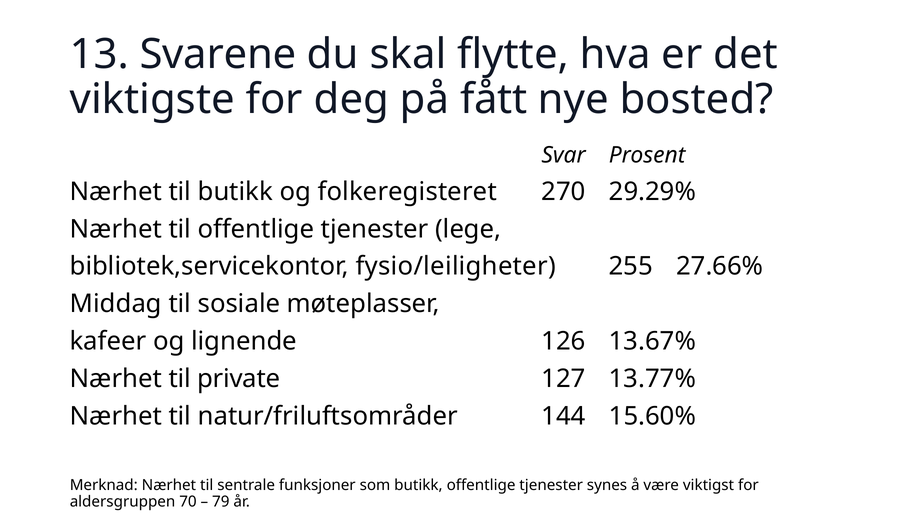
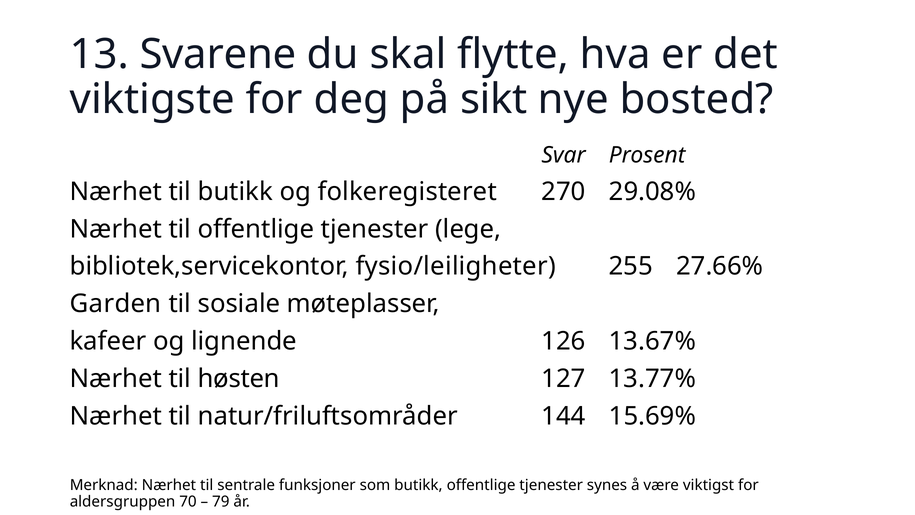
fått: fått -> sikt
29.29%: 29.29% -> 29.08%
Middag: Middag -> Garden
private: private -> høsten
15.60%: 15.60% -> 15.69%
